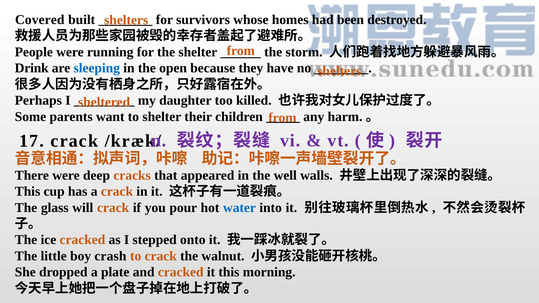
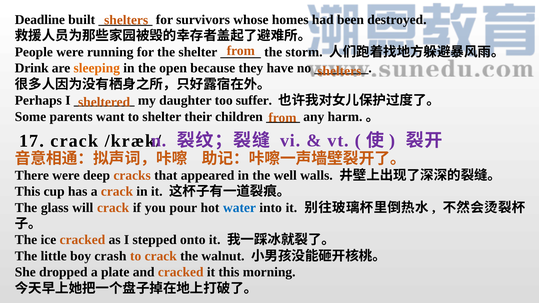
Covered: Covered -> Deadline
sleeping colour: blue -> orange
killed: killed -> suffer
